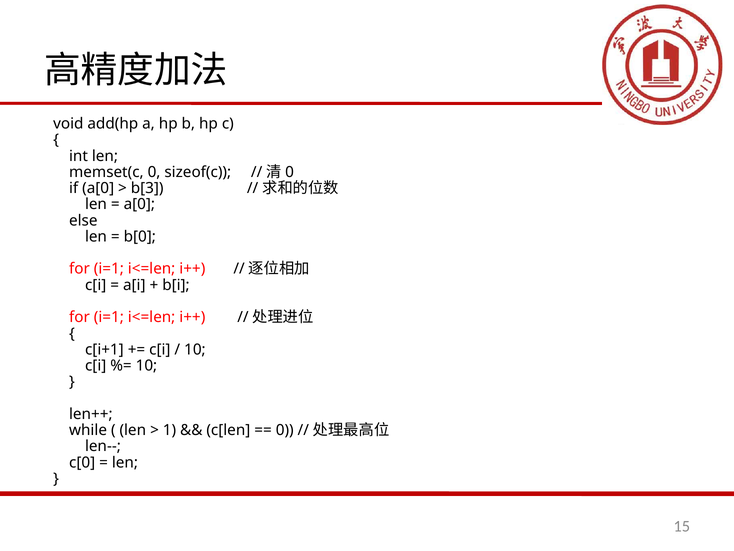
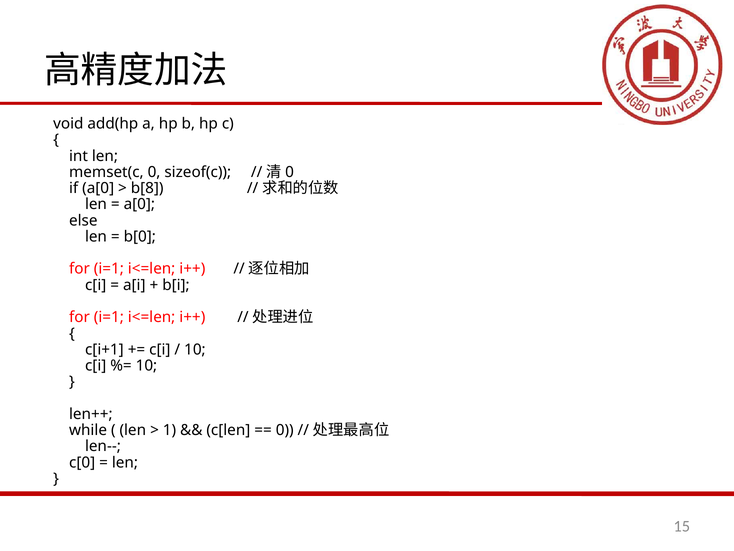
b[3: b[3 -> b[8
